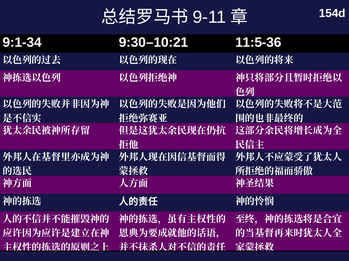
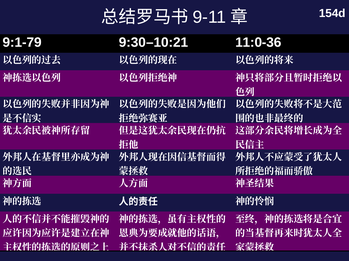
9:1-34: 9:1-34 -> 9:1-79
11:5-36: 11:5-36 -> 11:0-36
